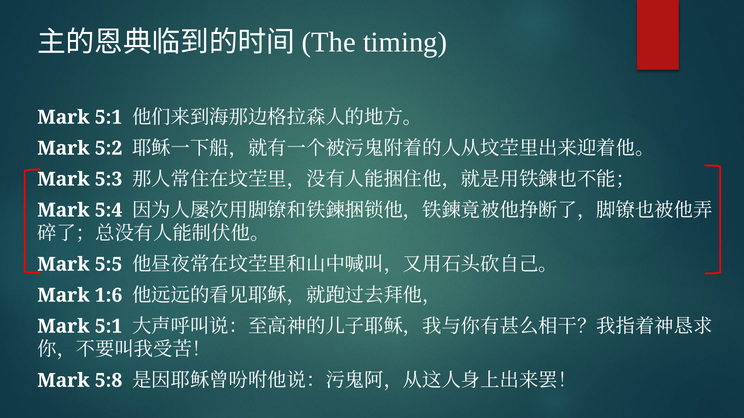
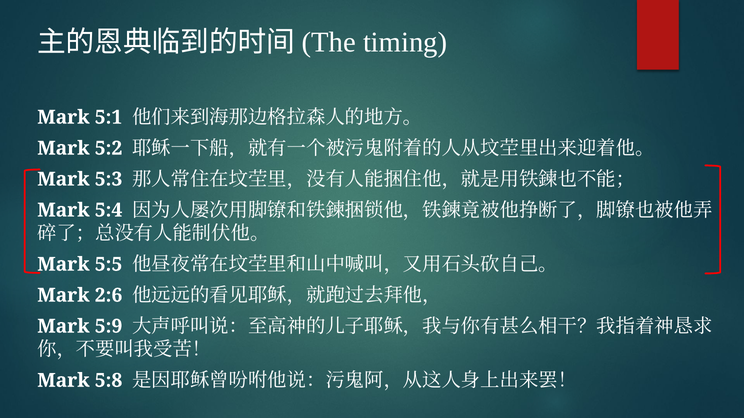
1:6: 1:6 -> 2:6
5:1 at (109, 327): 5:1 -> 5:9
